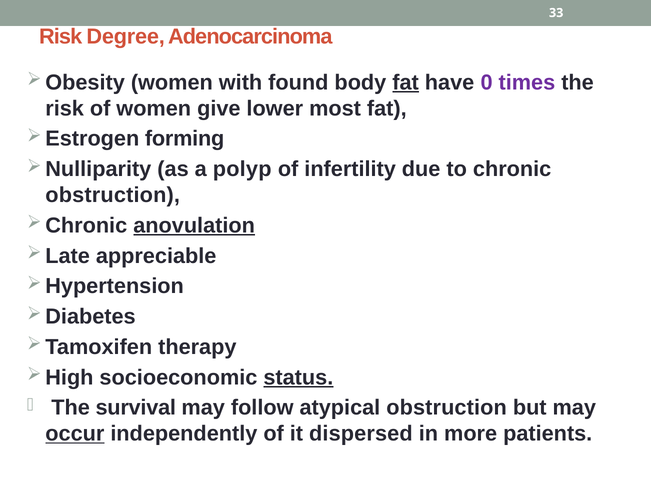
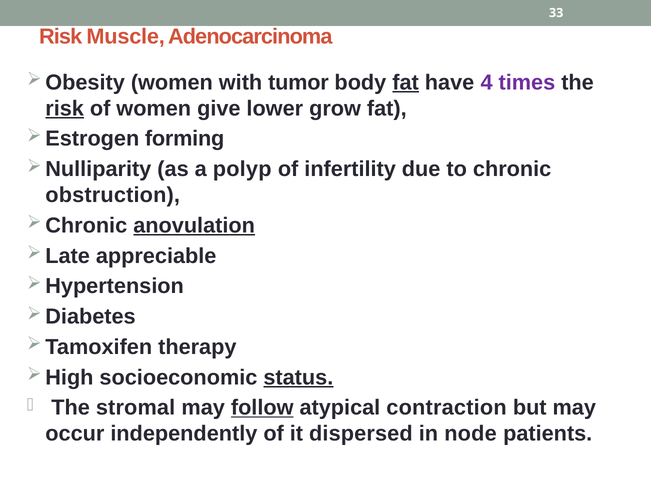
Degree: Degree -> Muscle
found: found -> tumor
0: 0 -> 4
risk at (65, 109) underline: none -> present
most: most -> grow
survival: survival -> stromal
follow underline: none -> present
atypical obstruction: obstruction -> contraction
occur underline: present -> none
more: more -> node
